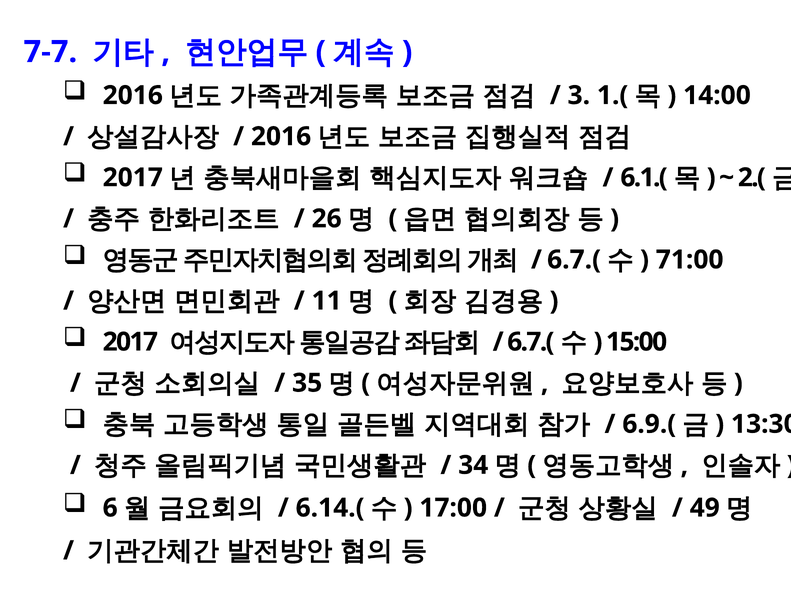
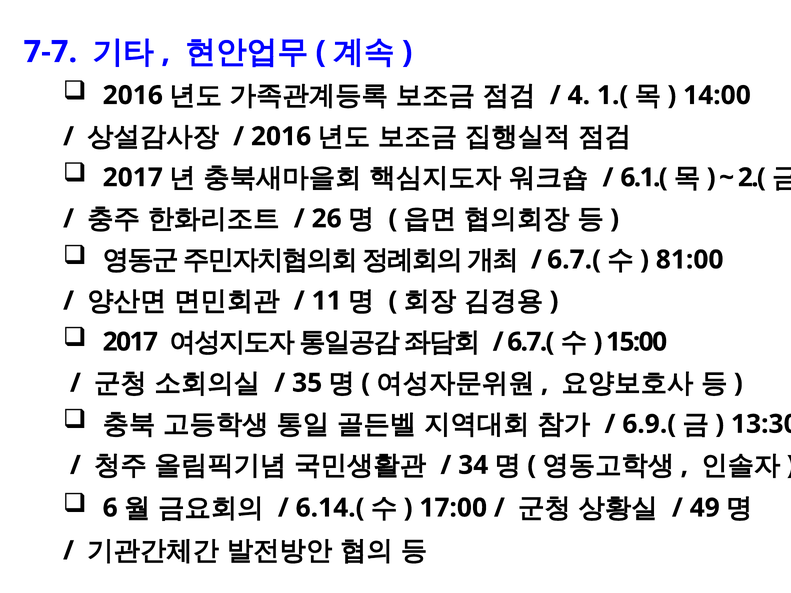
3: 3 -> 4
71:00: 71:00 -> 81:00
